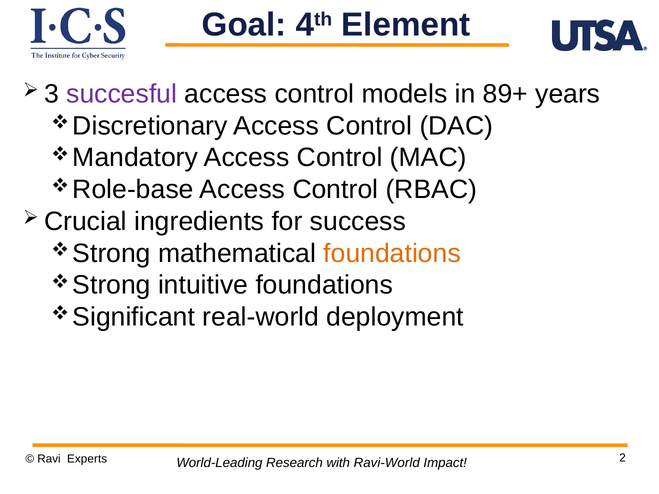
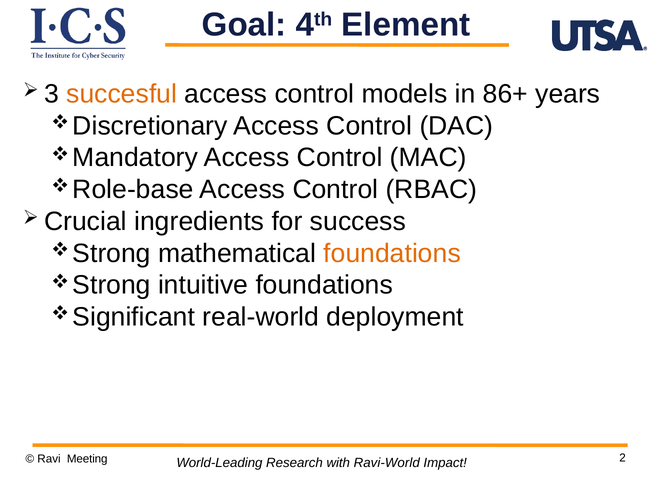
succesful colour: purple -> orange
89+: 89+ -> 86+
Experts: Experts -> Meeting
